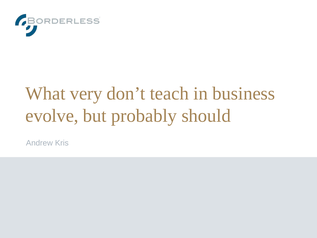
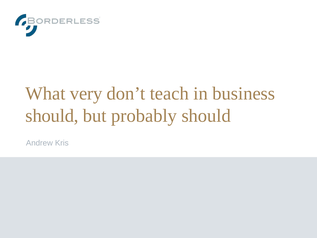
evolve at (52, 116): evolve -> should
